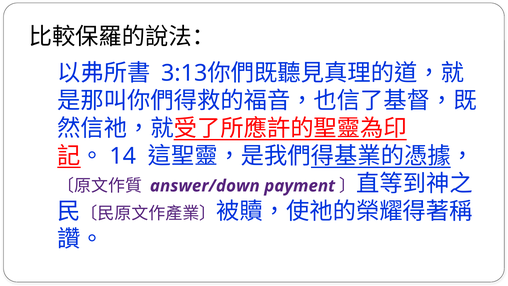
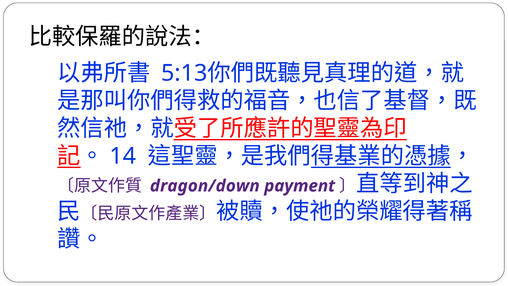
3:13: 3:13 -> 5:13
answer/down: answer/down -> dragon/down
